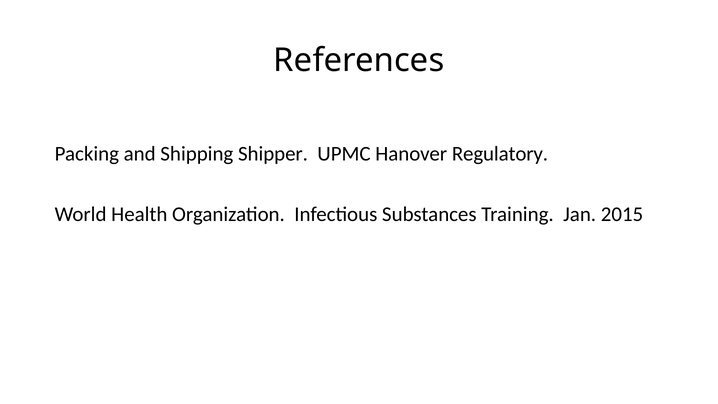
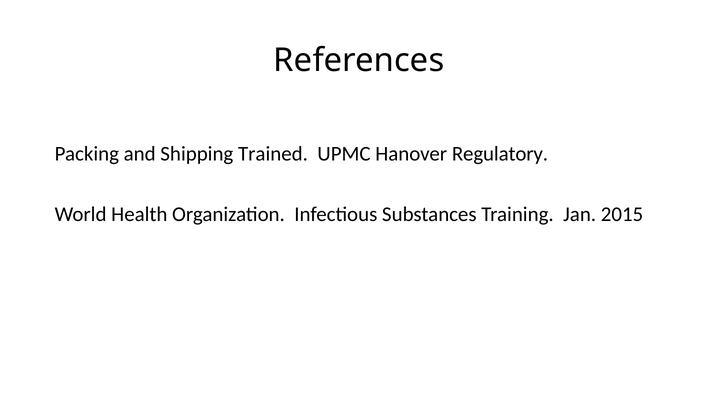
Shipper: Shipper -> Trained
